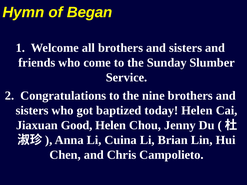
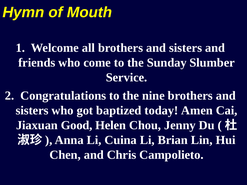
Began: Began -> Mouth
today Helen: Helen -> Amen
